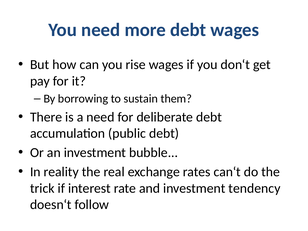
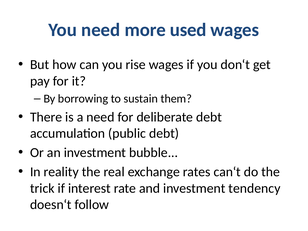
more debt: debt -> used
